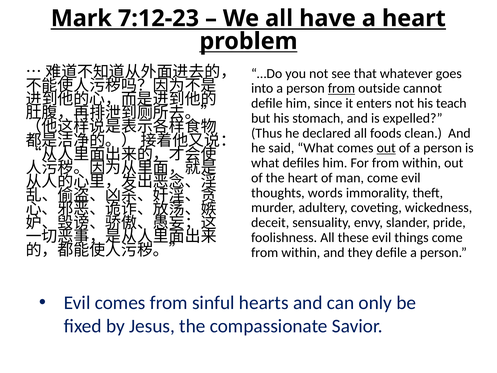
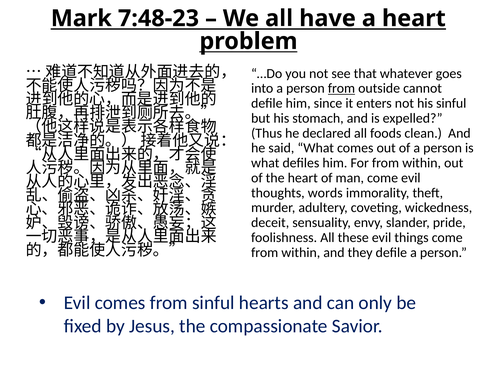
7:12-23: 7:12-23 -> 7:48-23
his teach: teach -> sinful
out at (386, 148) underline: present -> none
